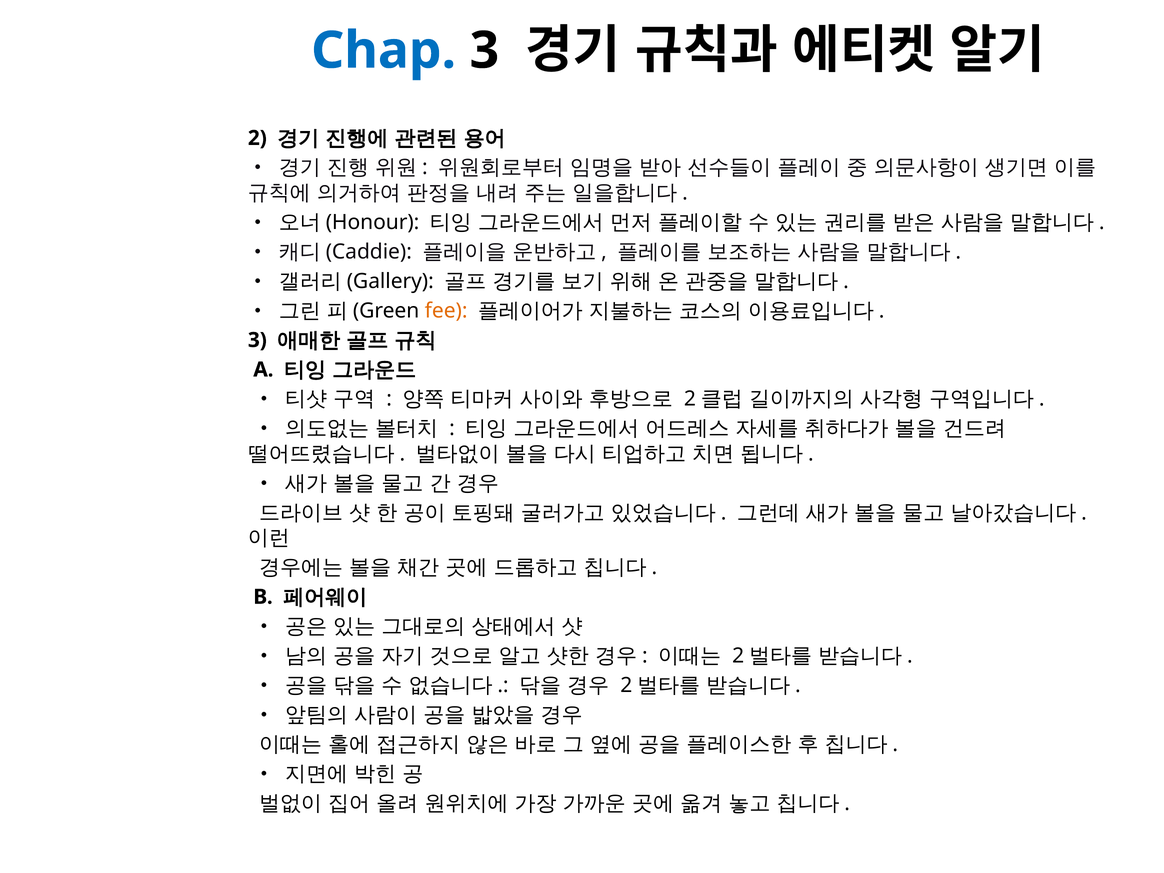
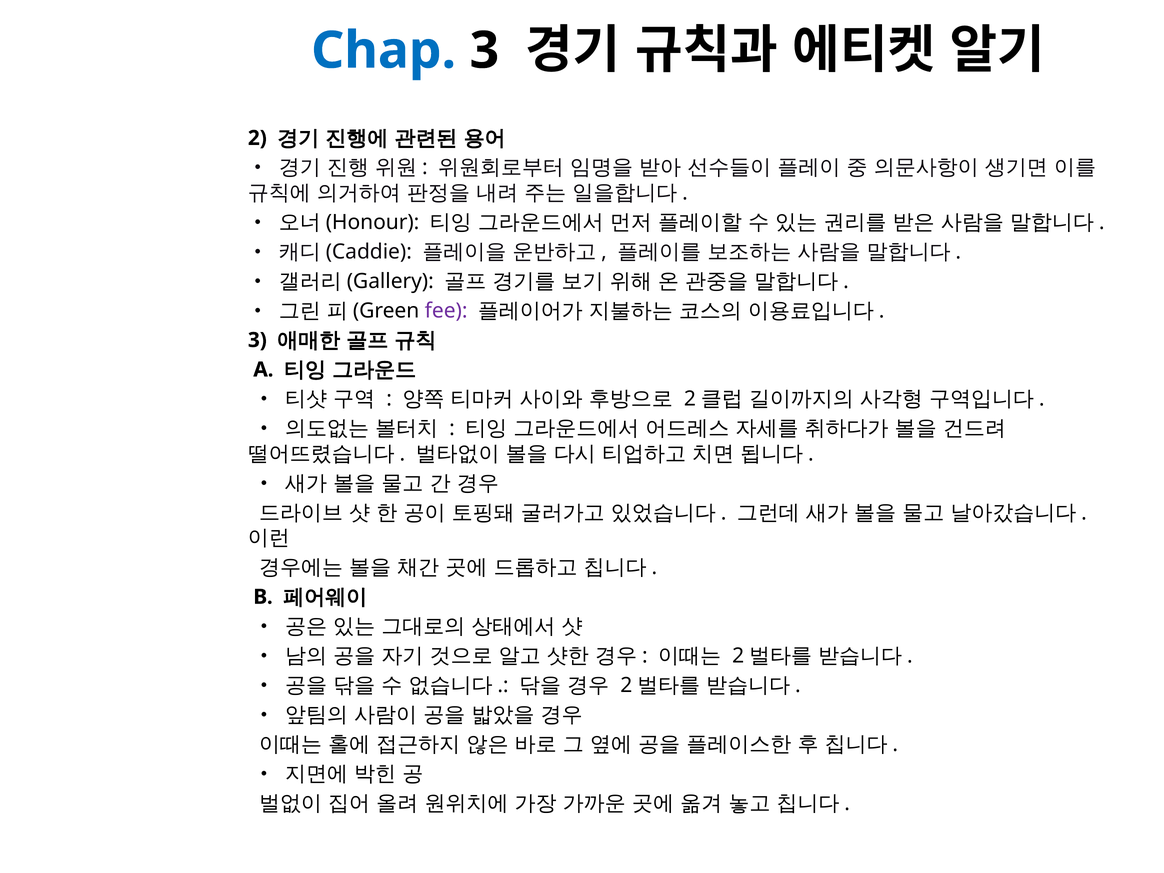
fee colour: orange -> purple
